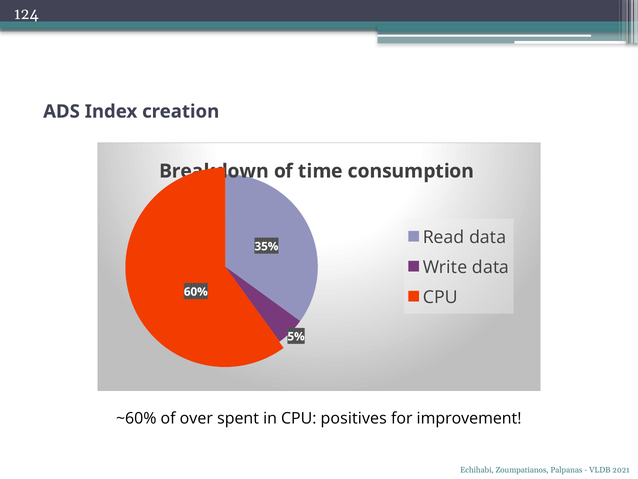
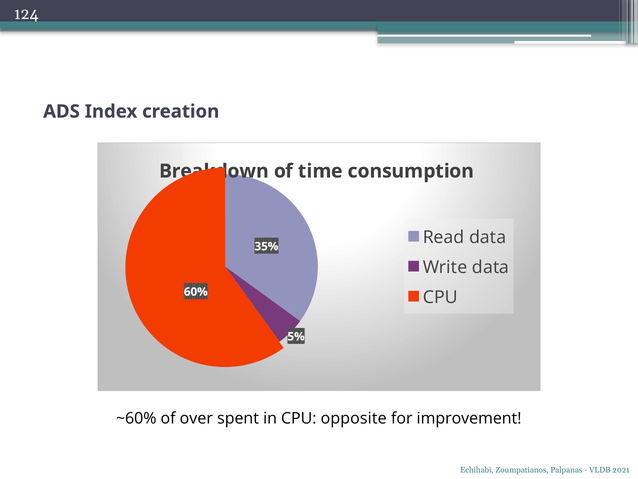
positives: positives -> opposite
